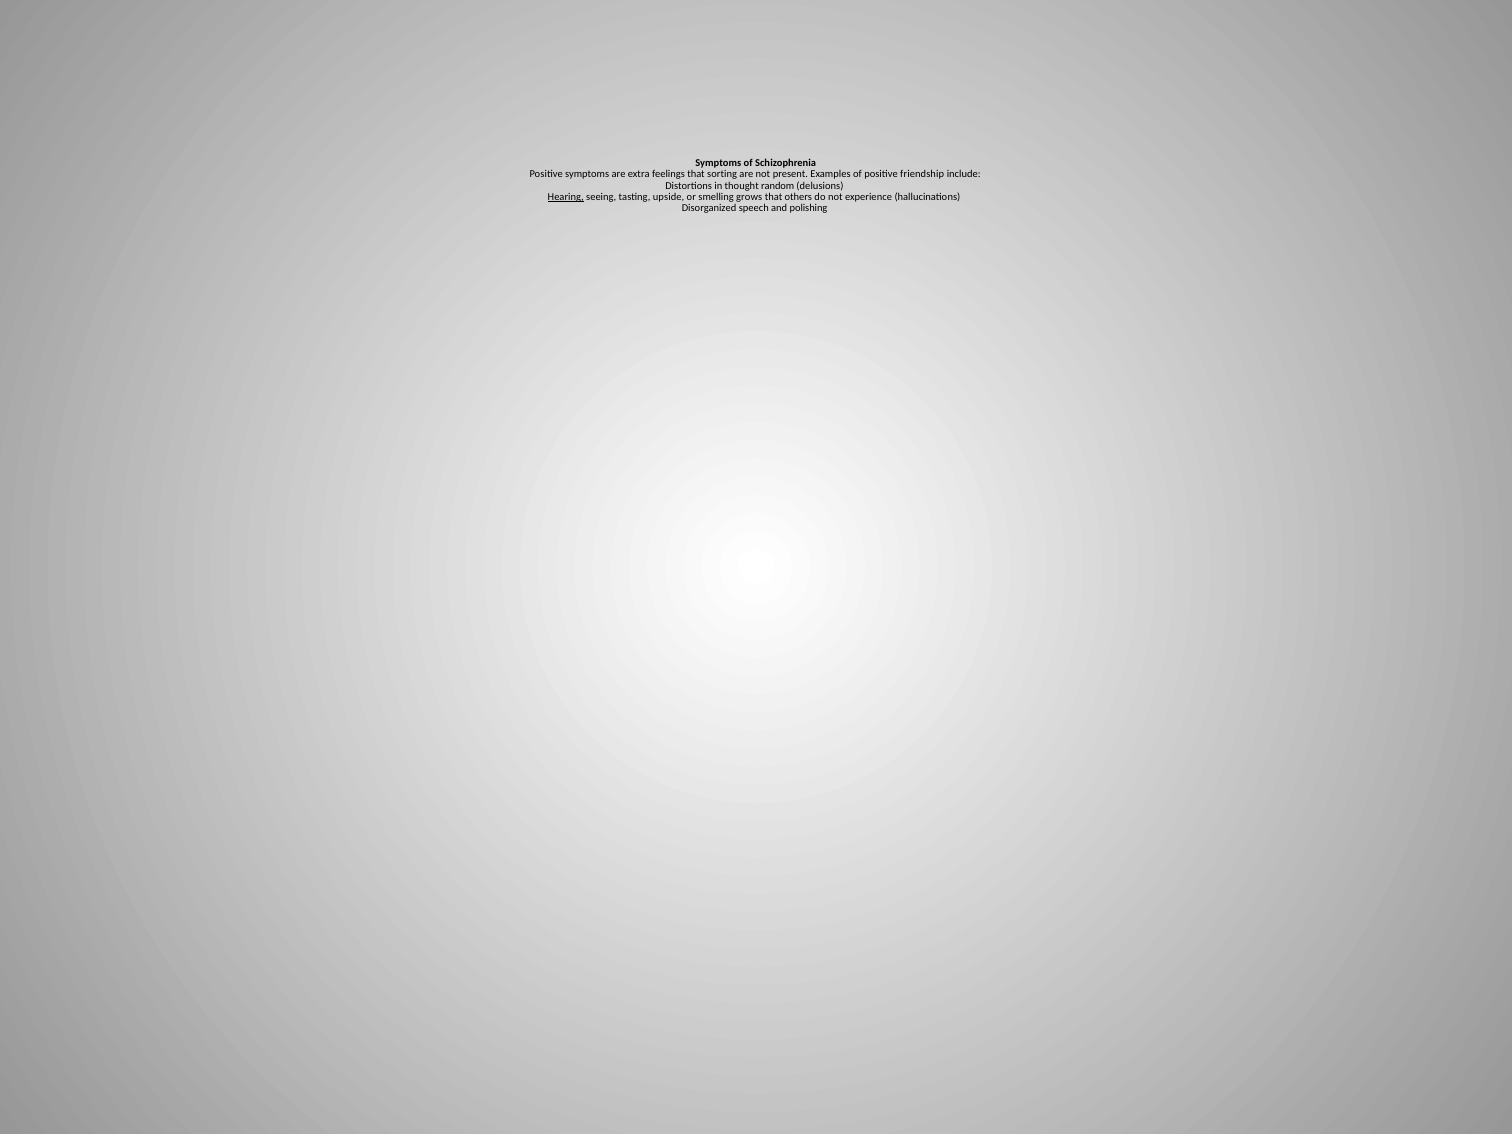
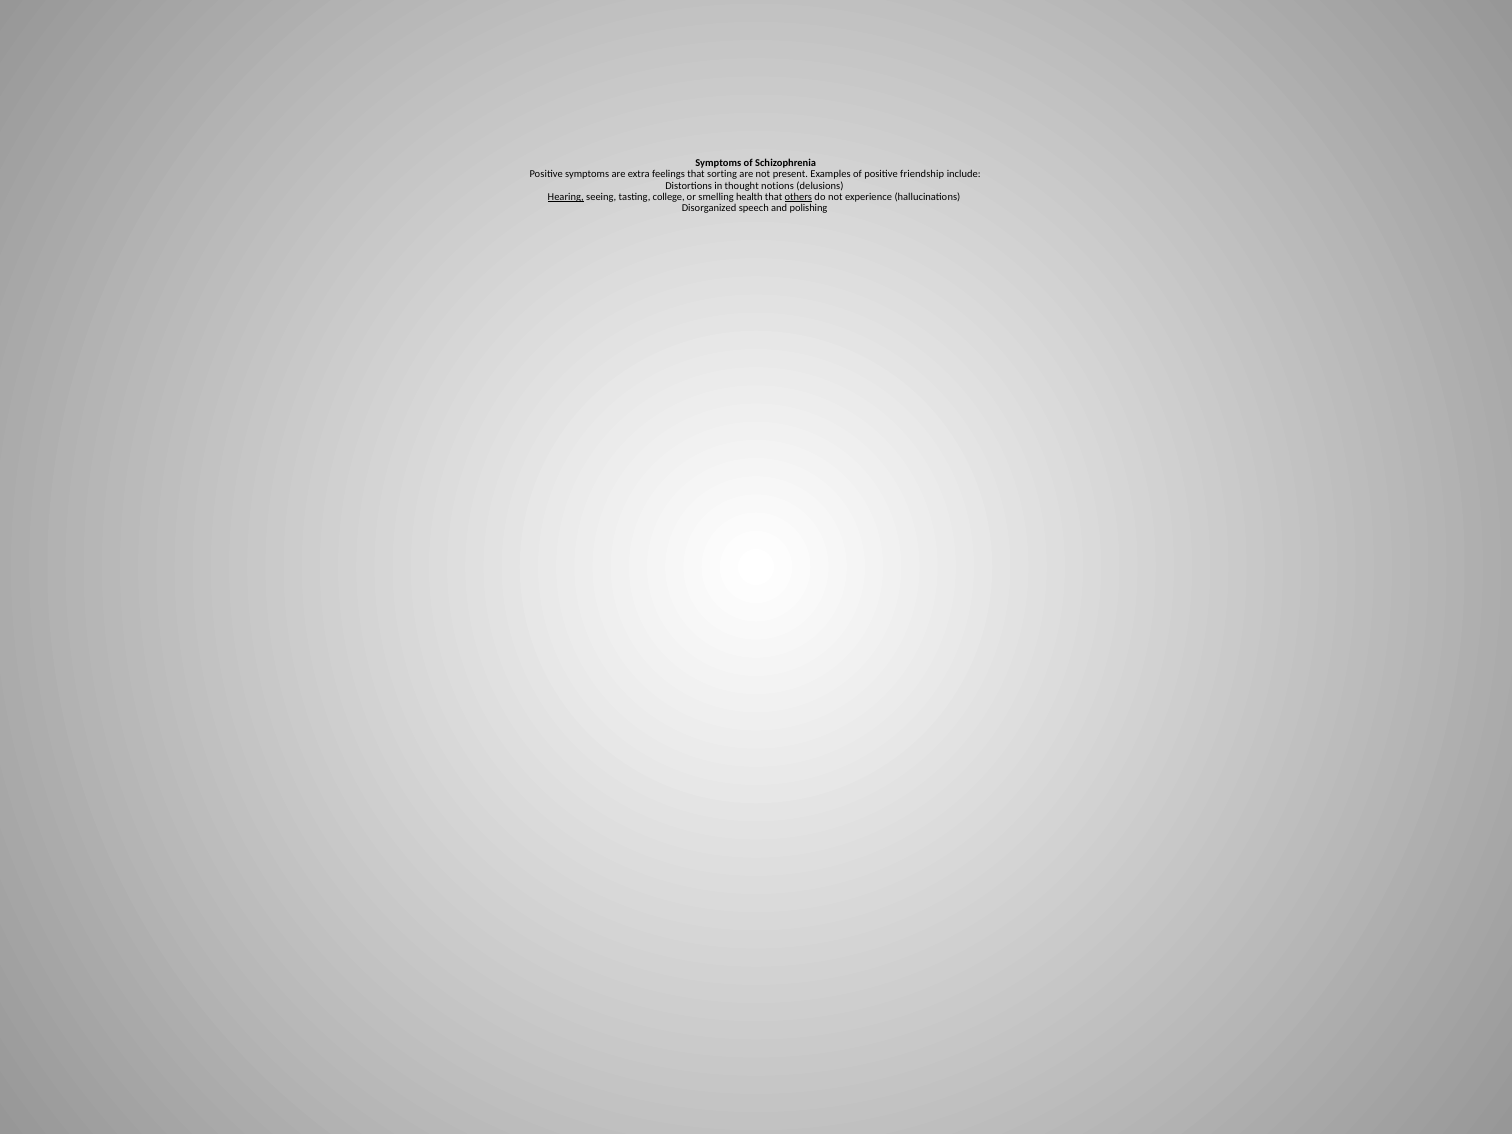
random: random -> notions
upside: upside -> college
grows: grows -> health
others underline: none -> present
